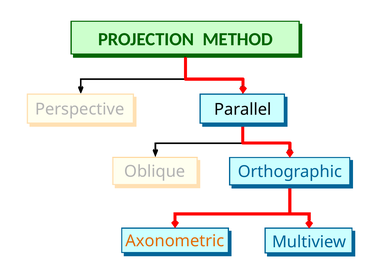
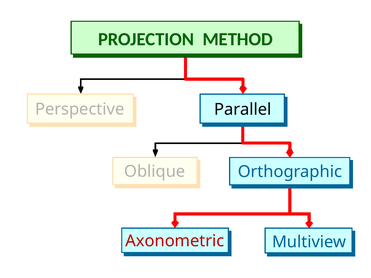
Axonometric colour: orange -> red
